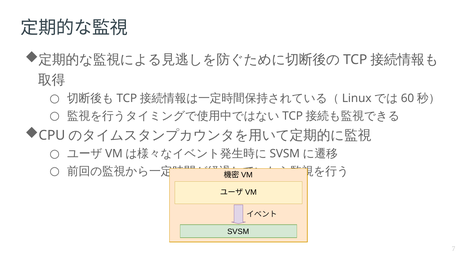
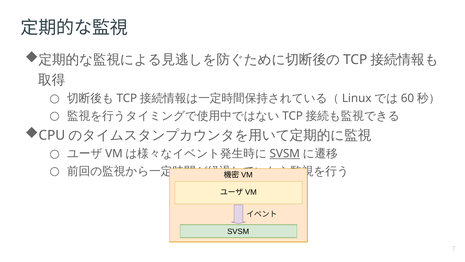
SVSM at (285, 153) underline: none -> present
